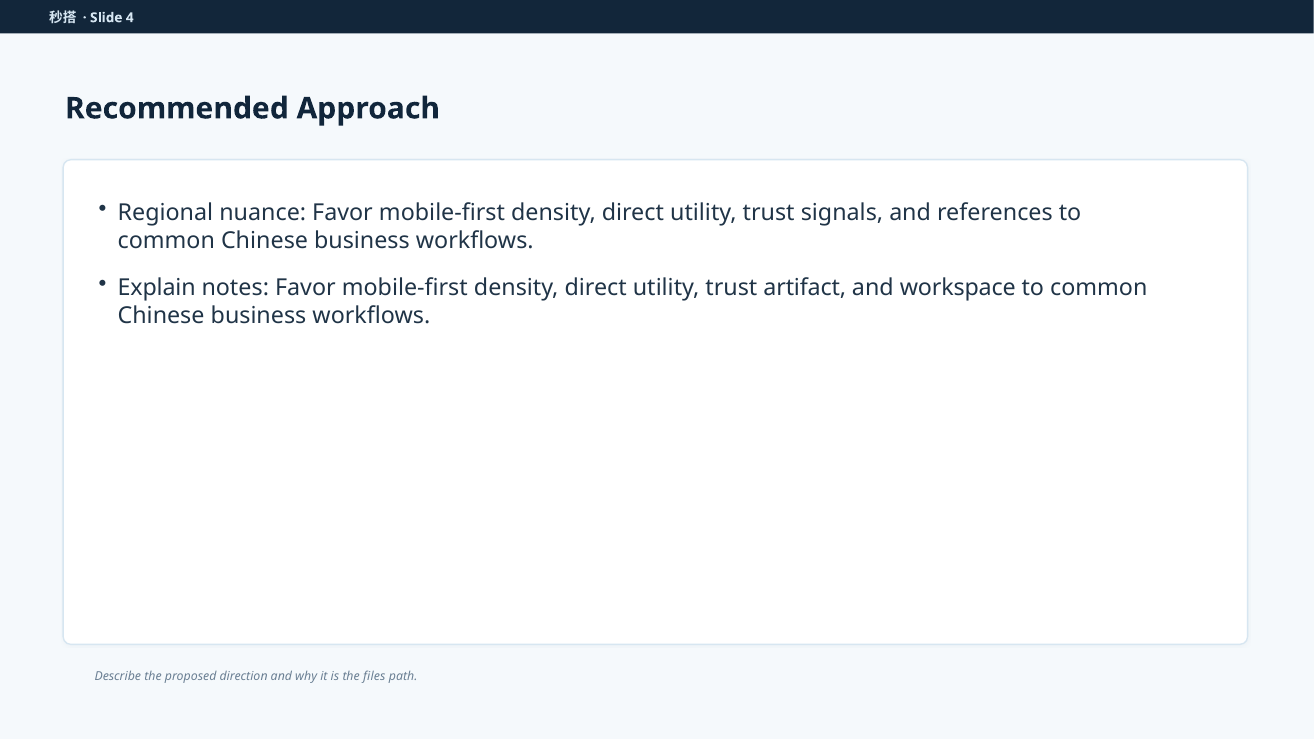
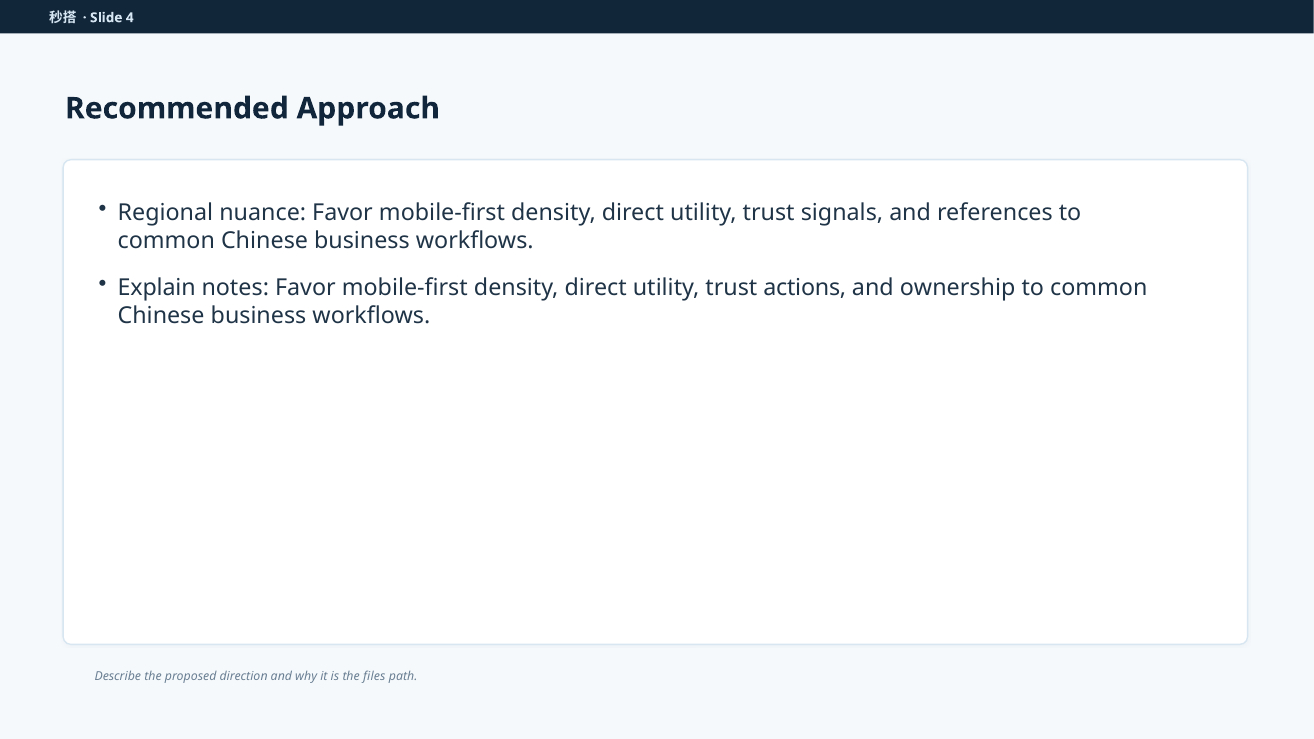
artifact: artifact -> actions
workspace: workspace -> ownership
